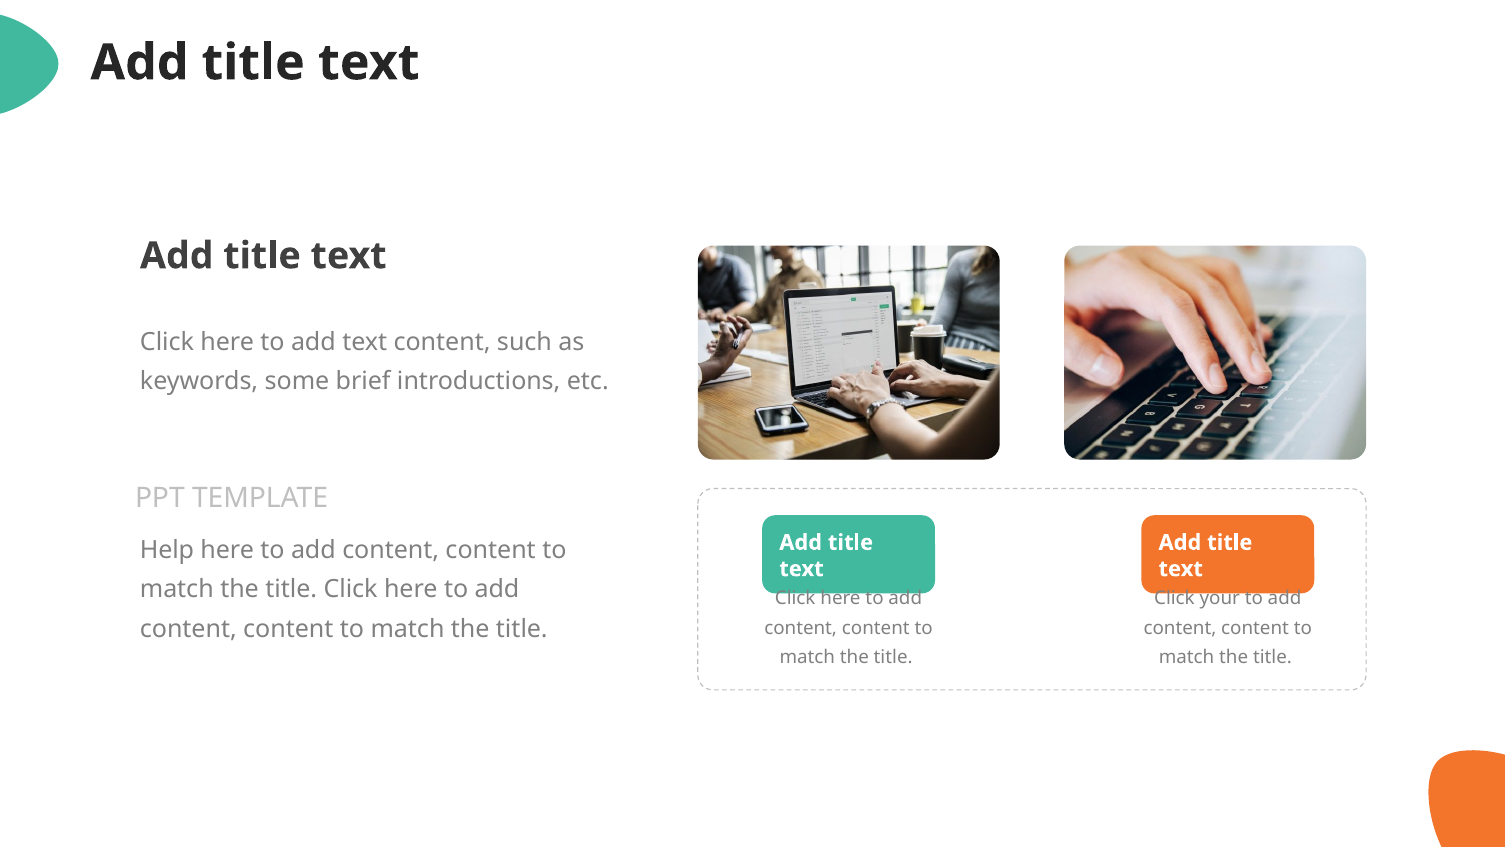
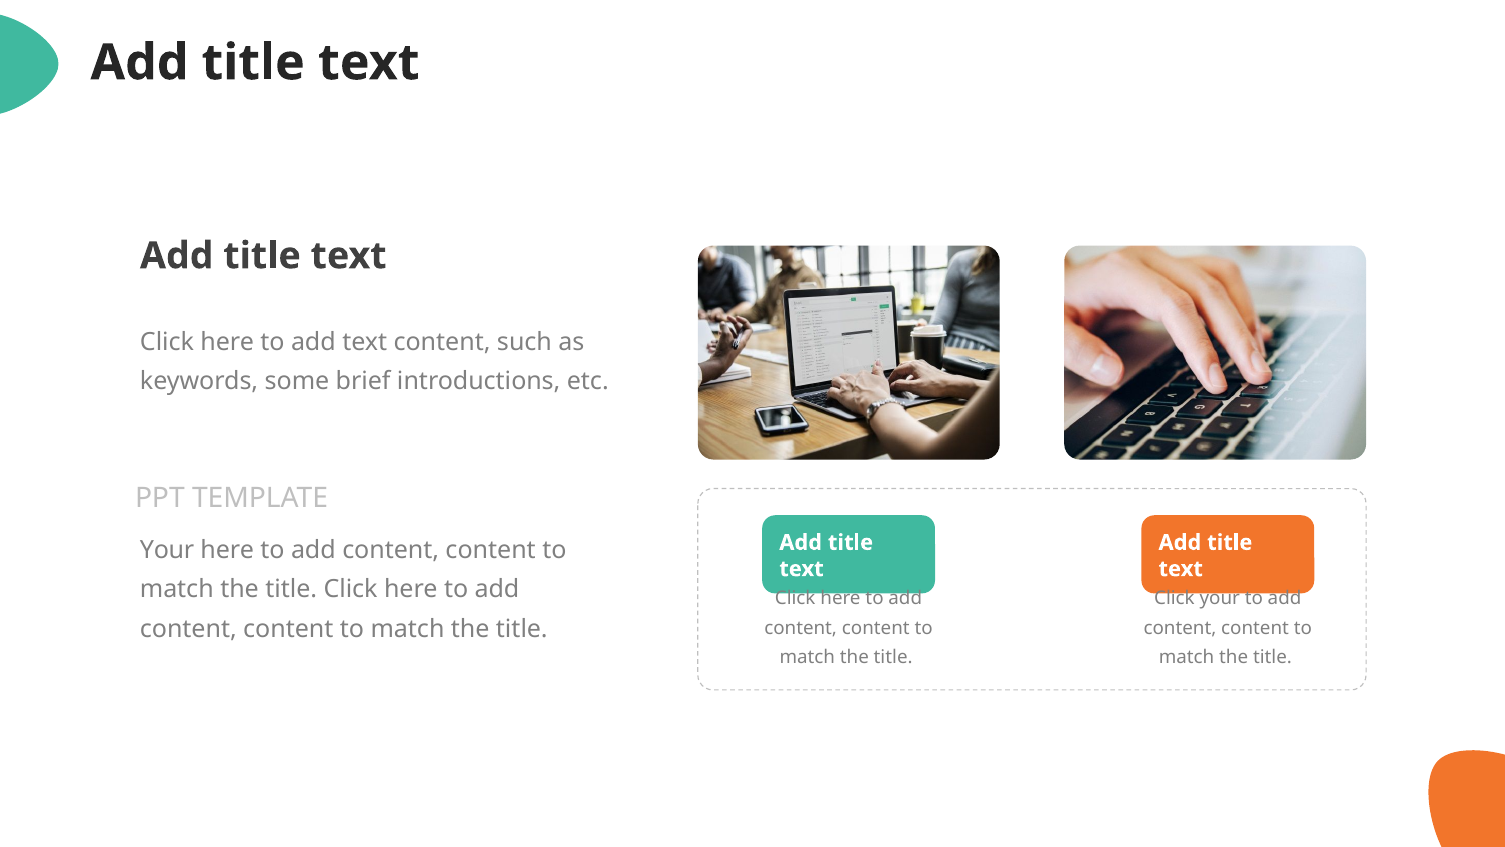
Help at (167, 550): Help -> Your
